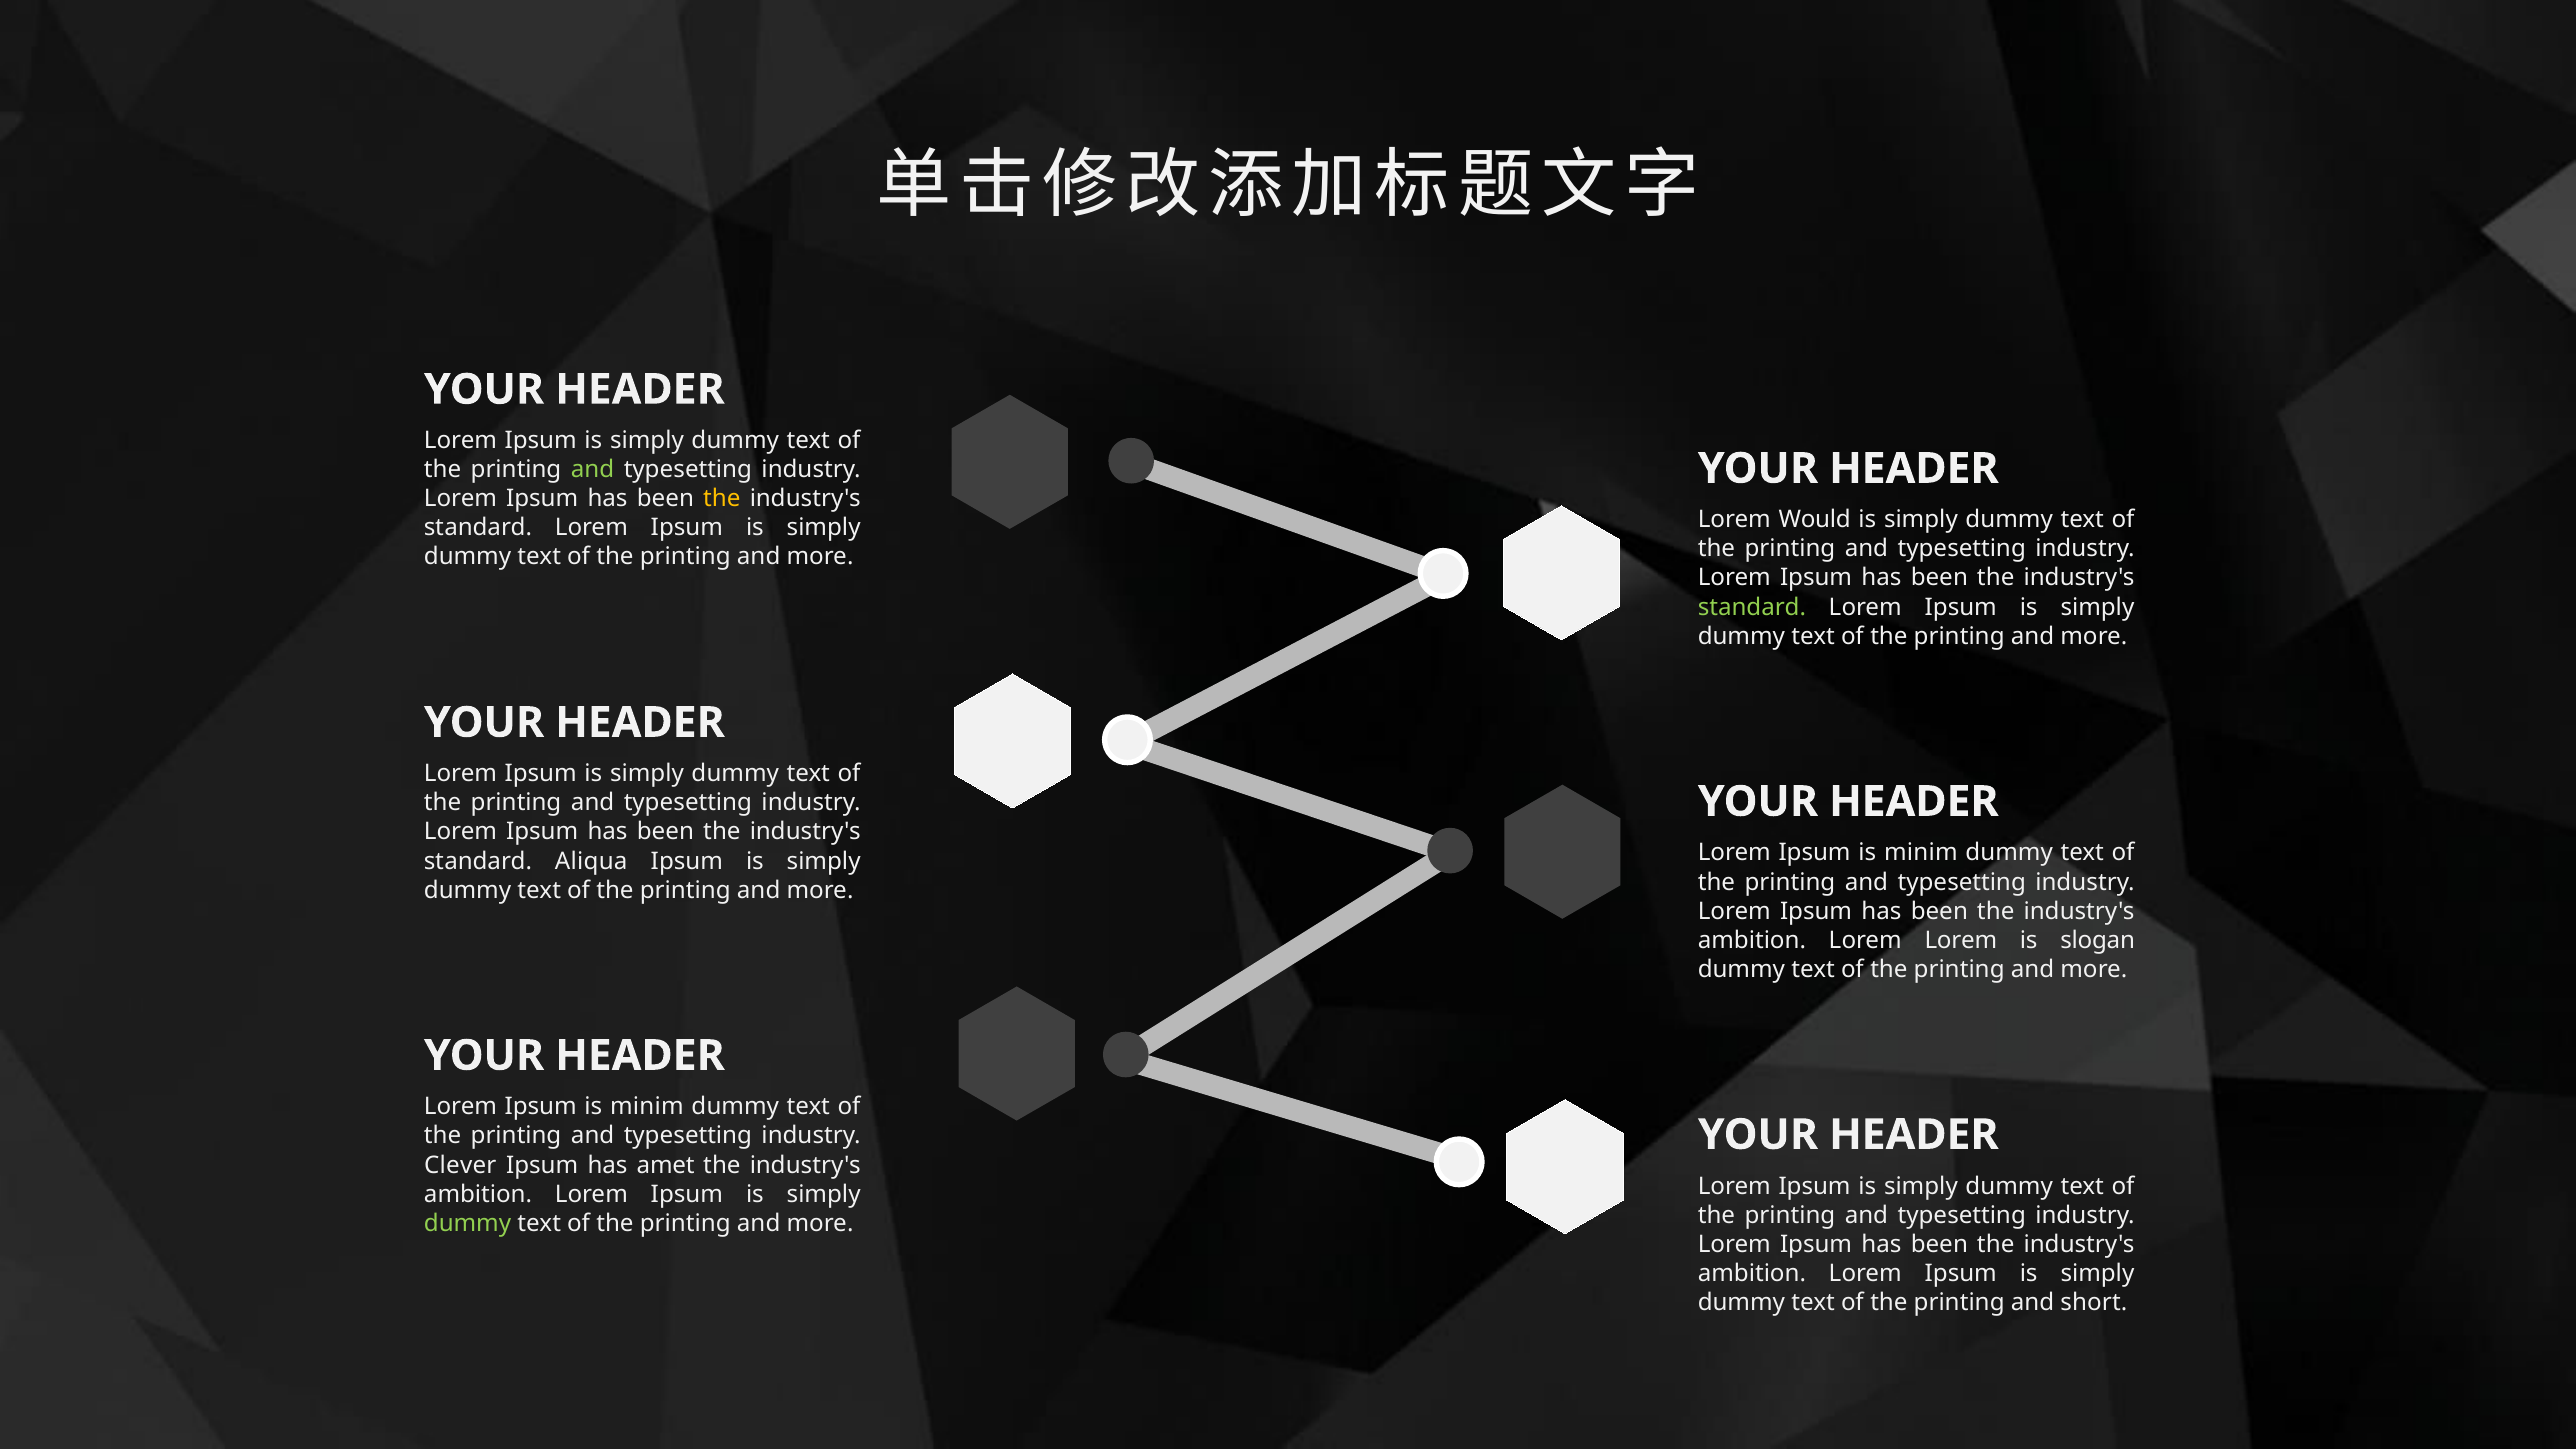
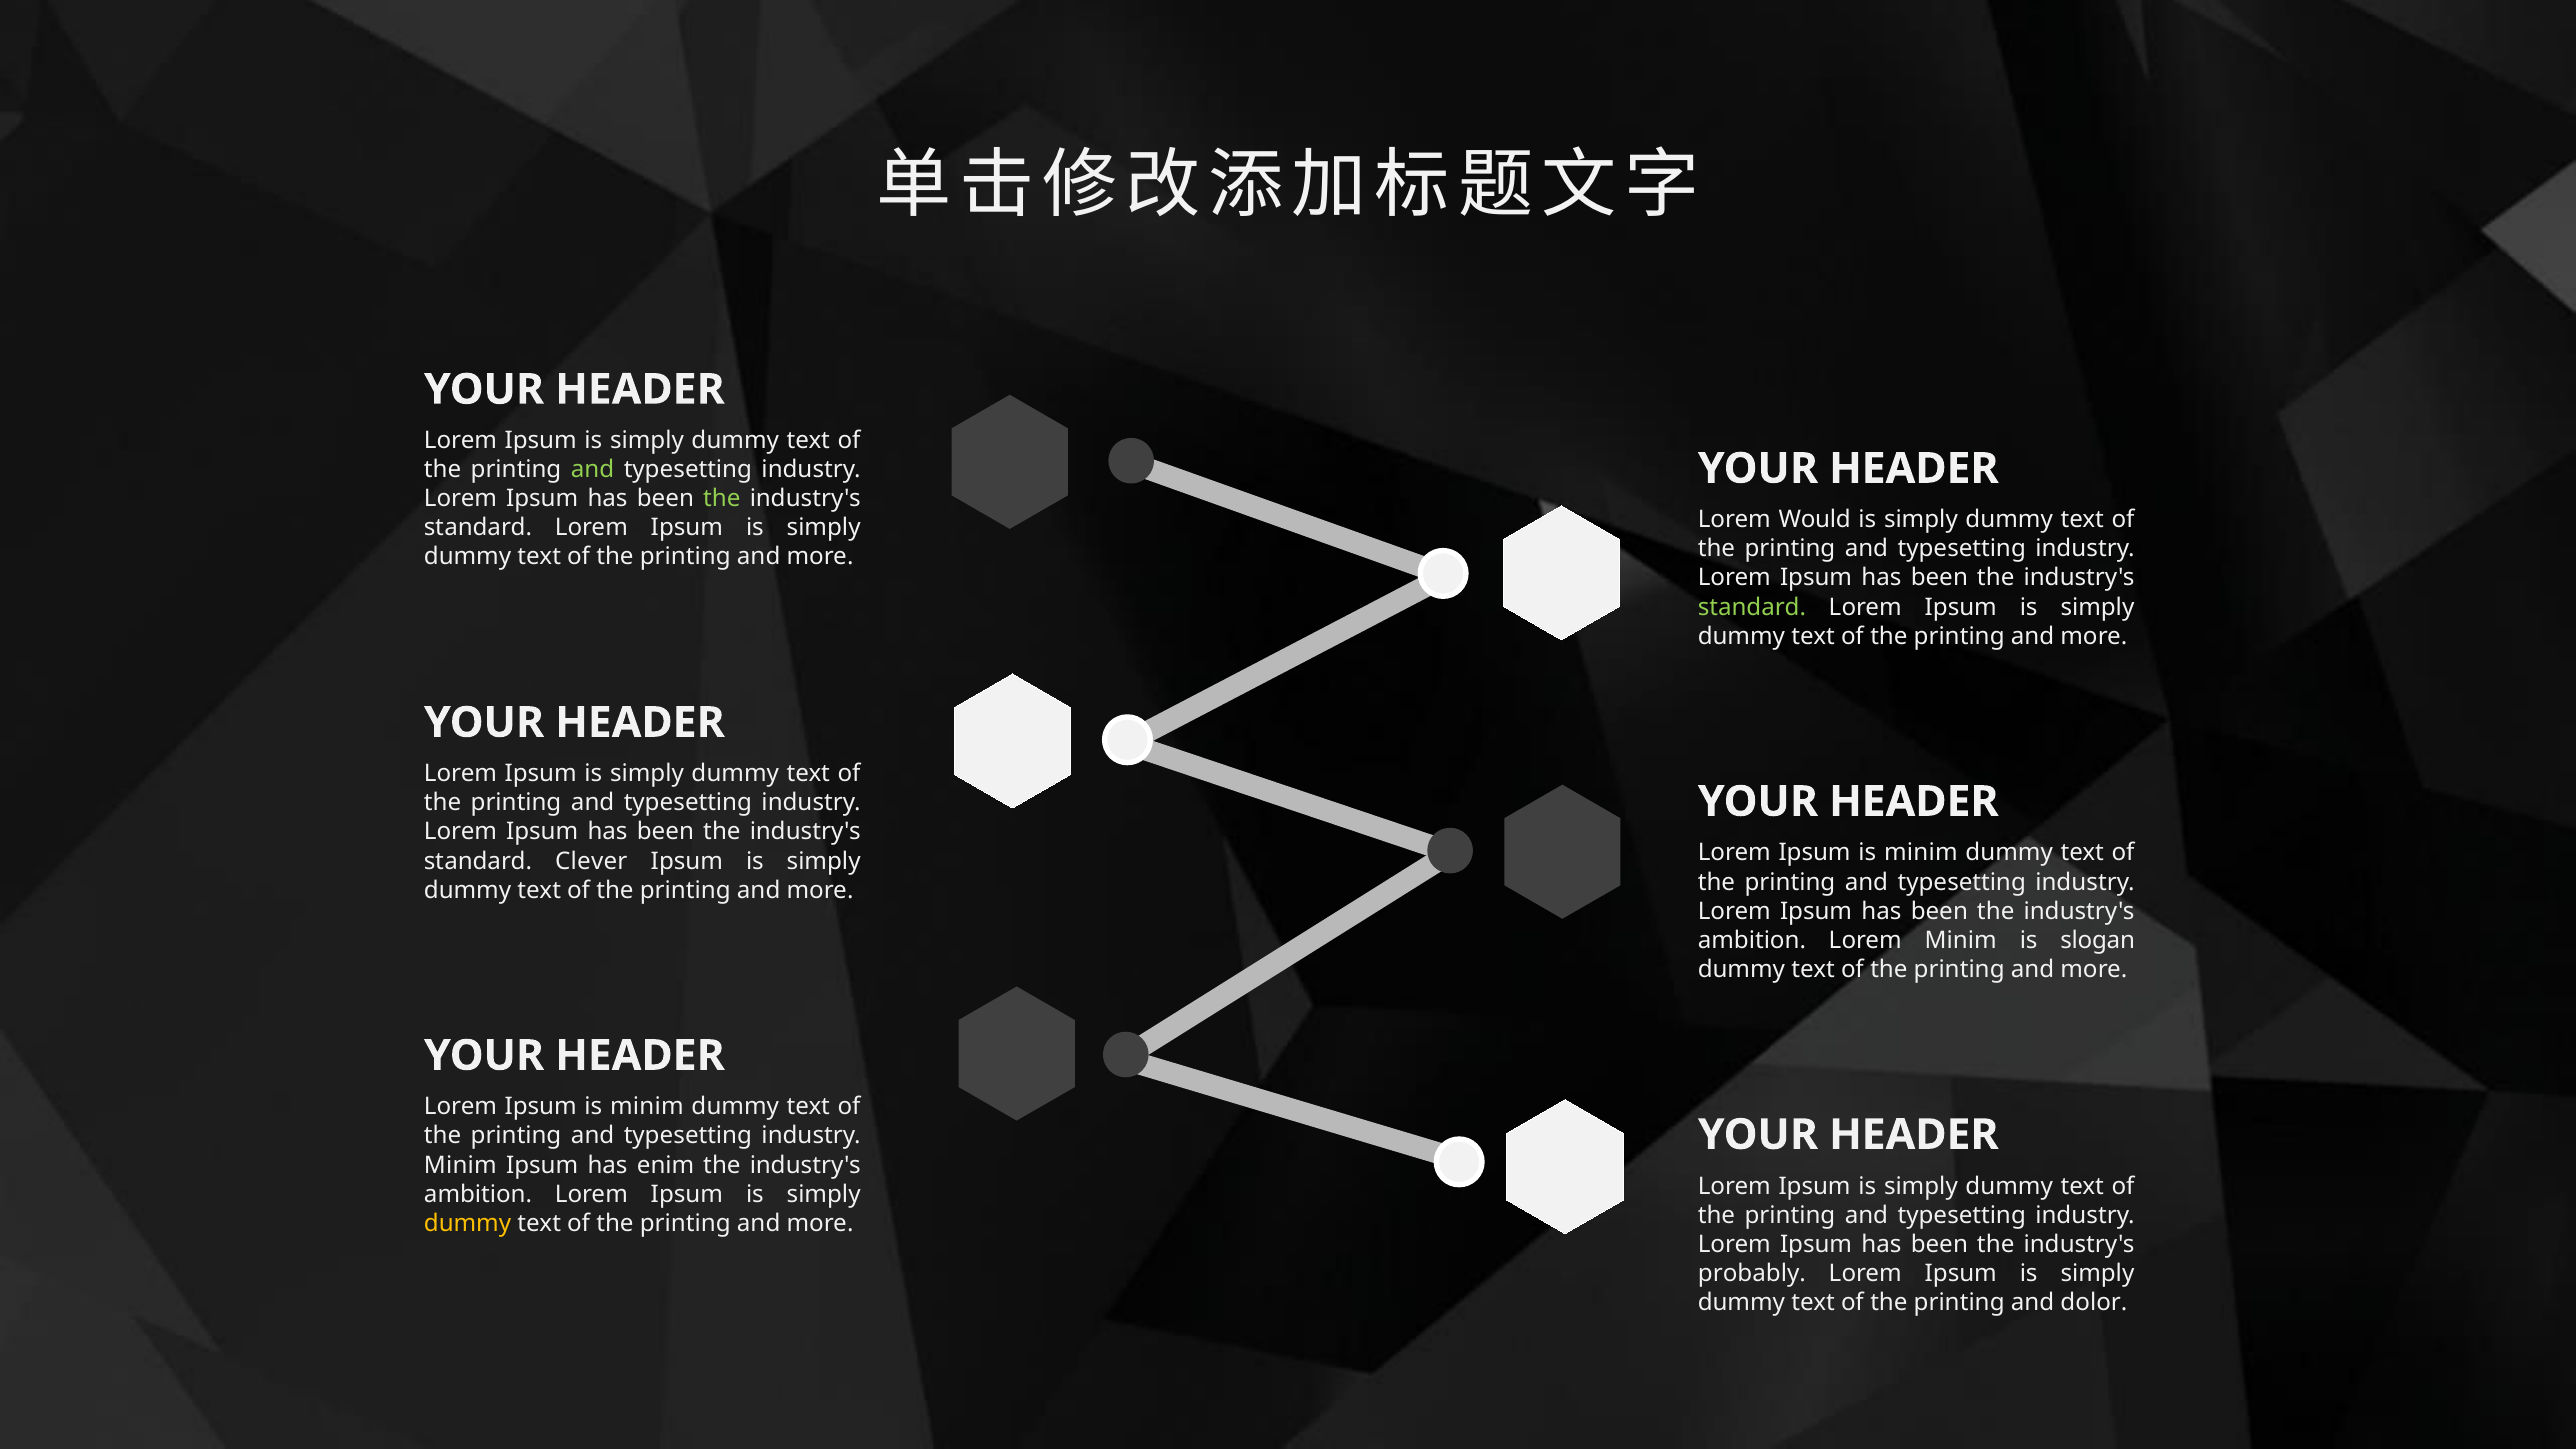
the at (722, 499) colour: yellow -> light green
Aliqua: Aliqua -> Clever
Lorem Lorem: Lorem -> Minim
Clever at (460, 1165): Clever -> Minim
amet: amet -> enim
dummy at (468, 1223) colour: light green -> yellow
ambition at (1752, 1273): ambition -> probably
short: short -> dolor
